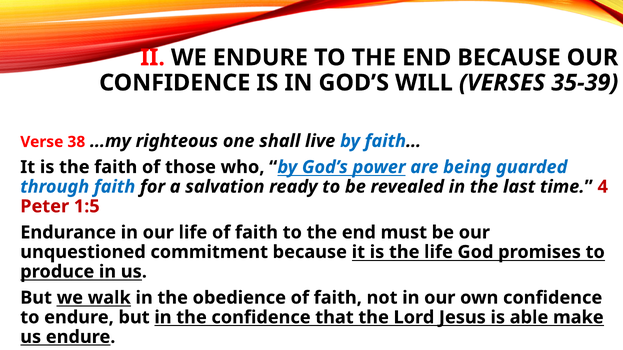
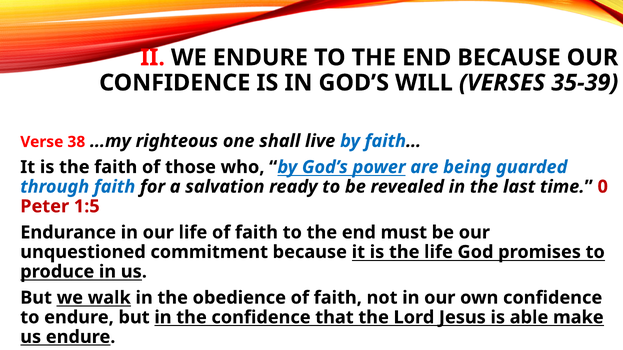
4: 4 -> 0
